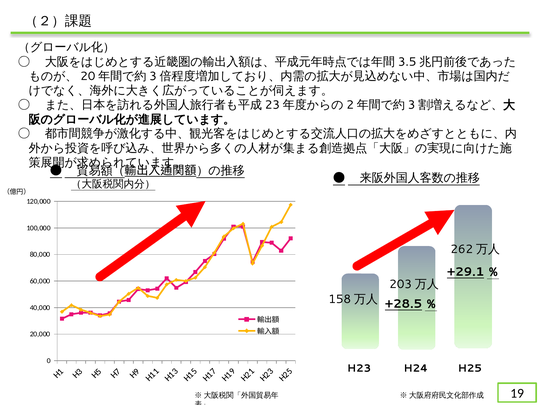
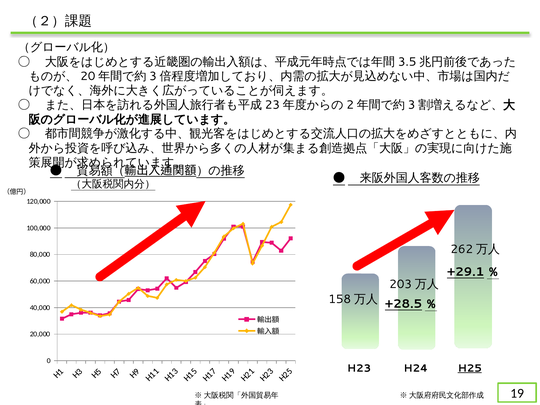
H25 underline: none -> present
